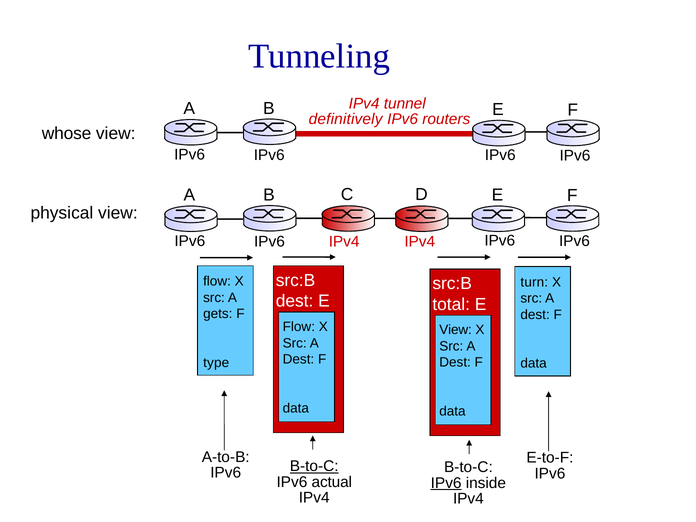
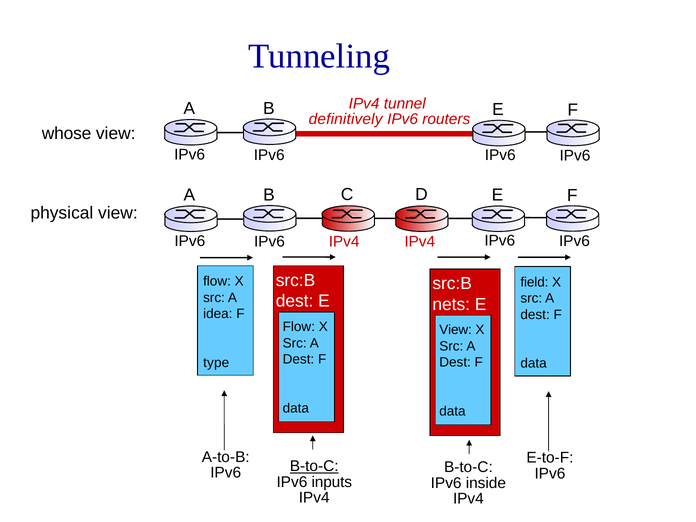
turn: turn -> field
total: total -> nets
gets: gets -> idea
actual: actual -> inputs
IPv6 at (446, 483) underline: present -> none
